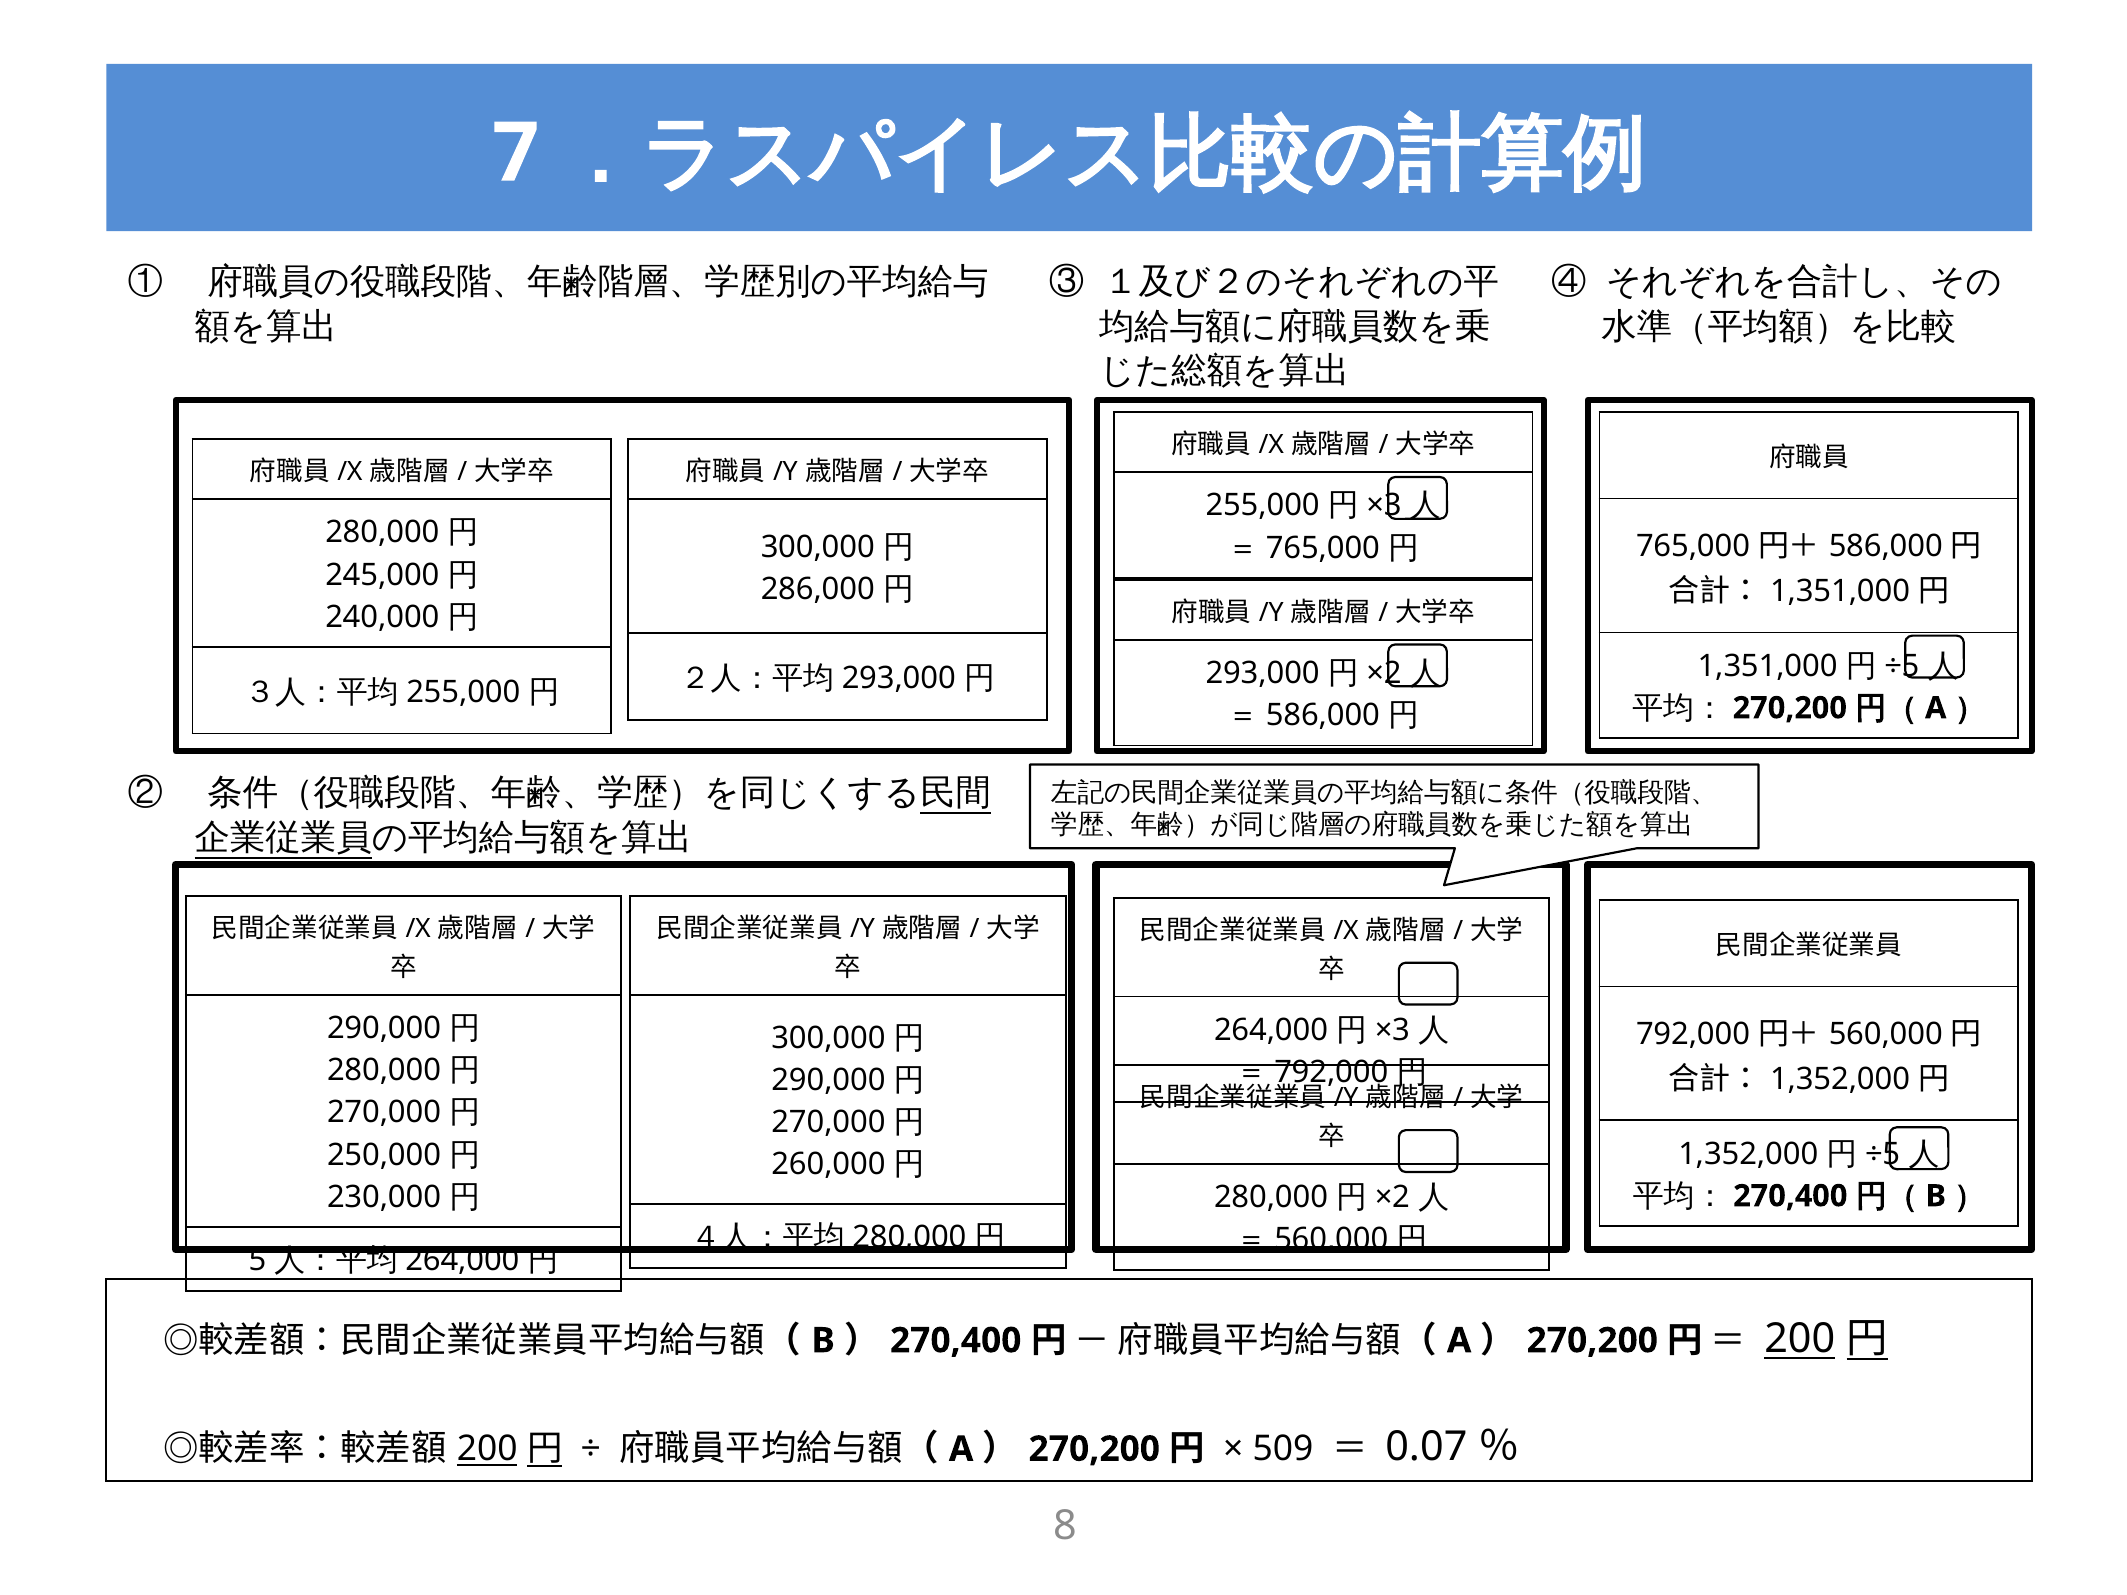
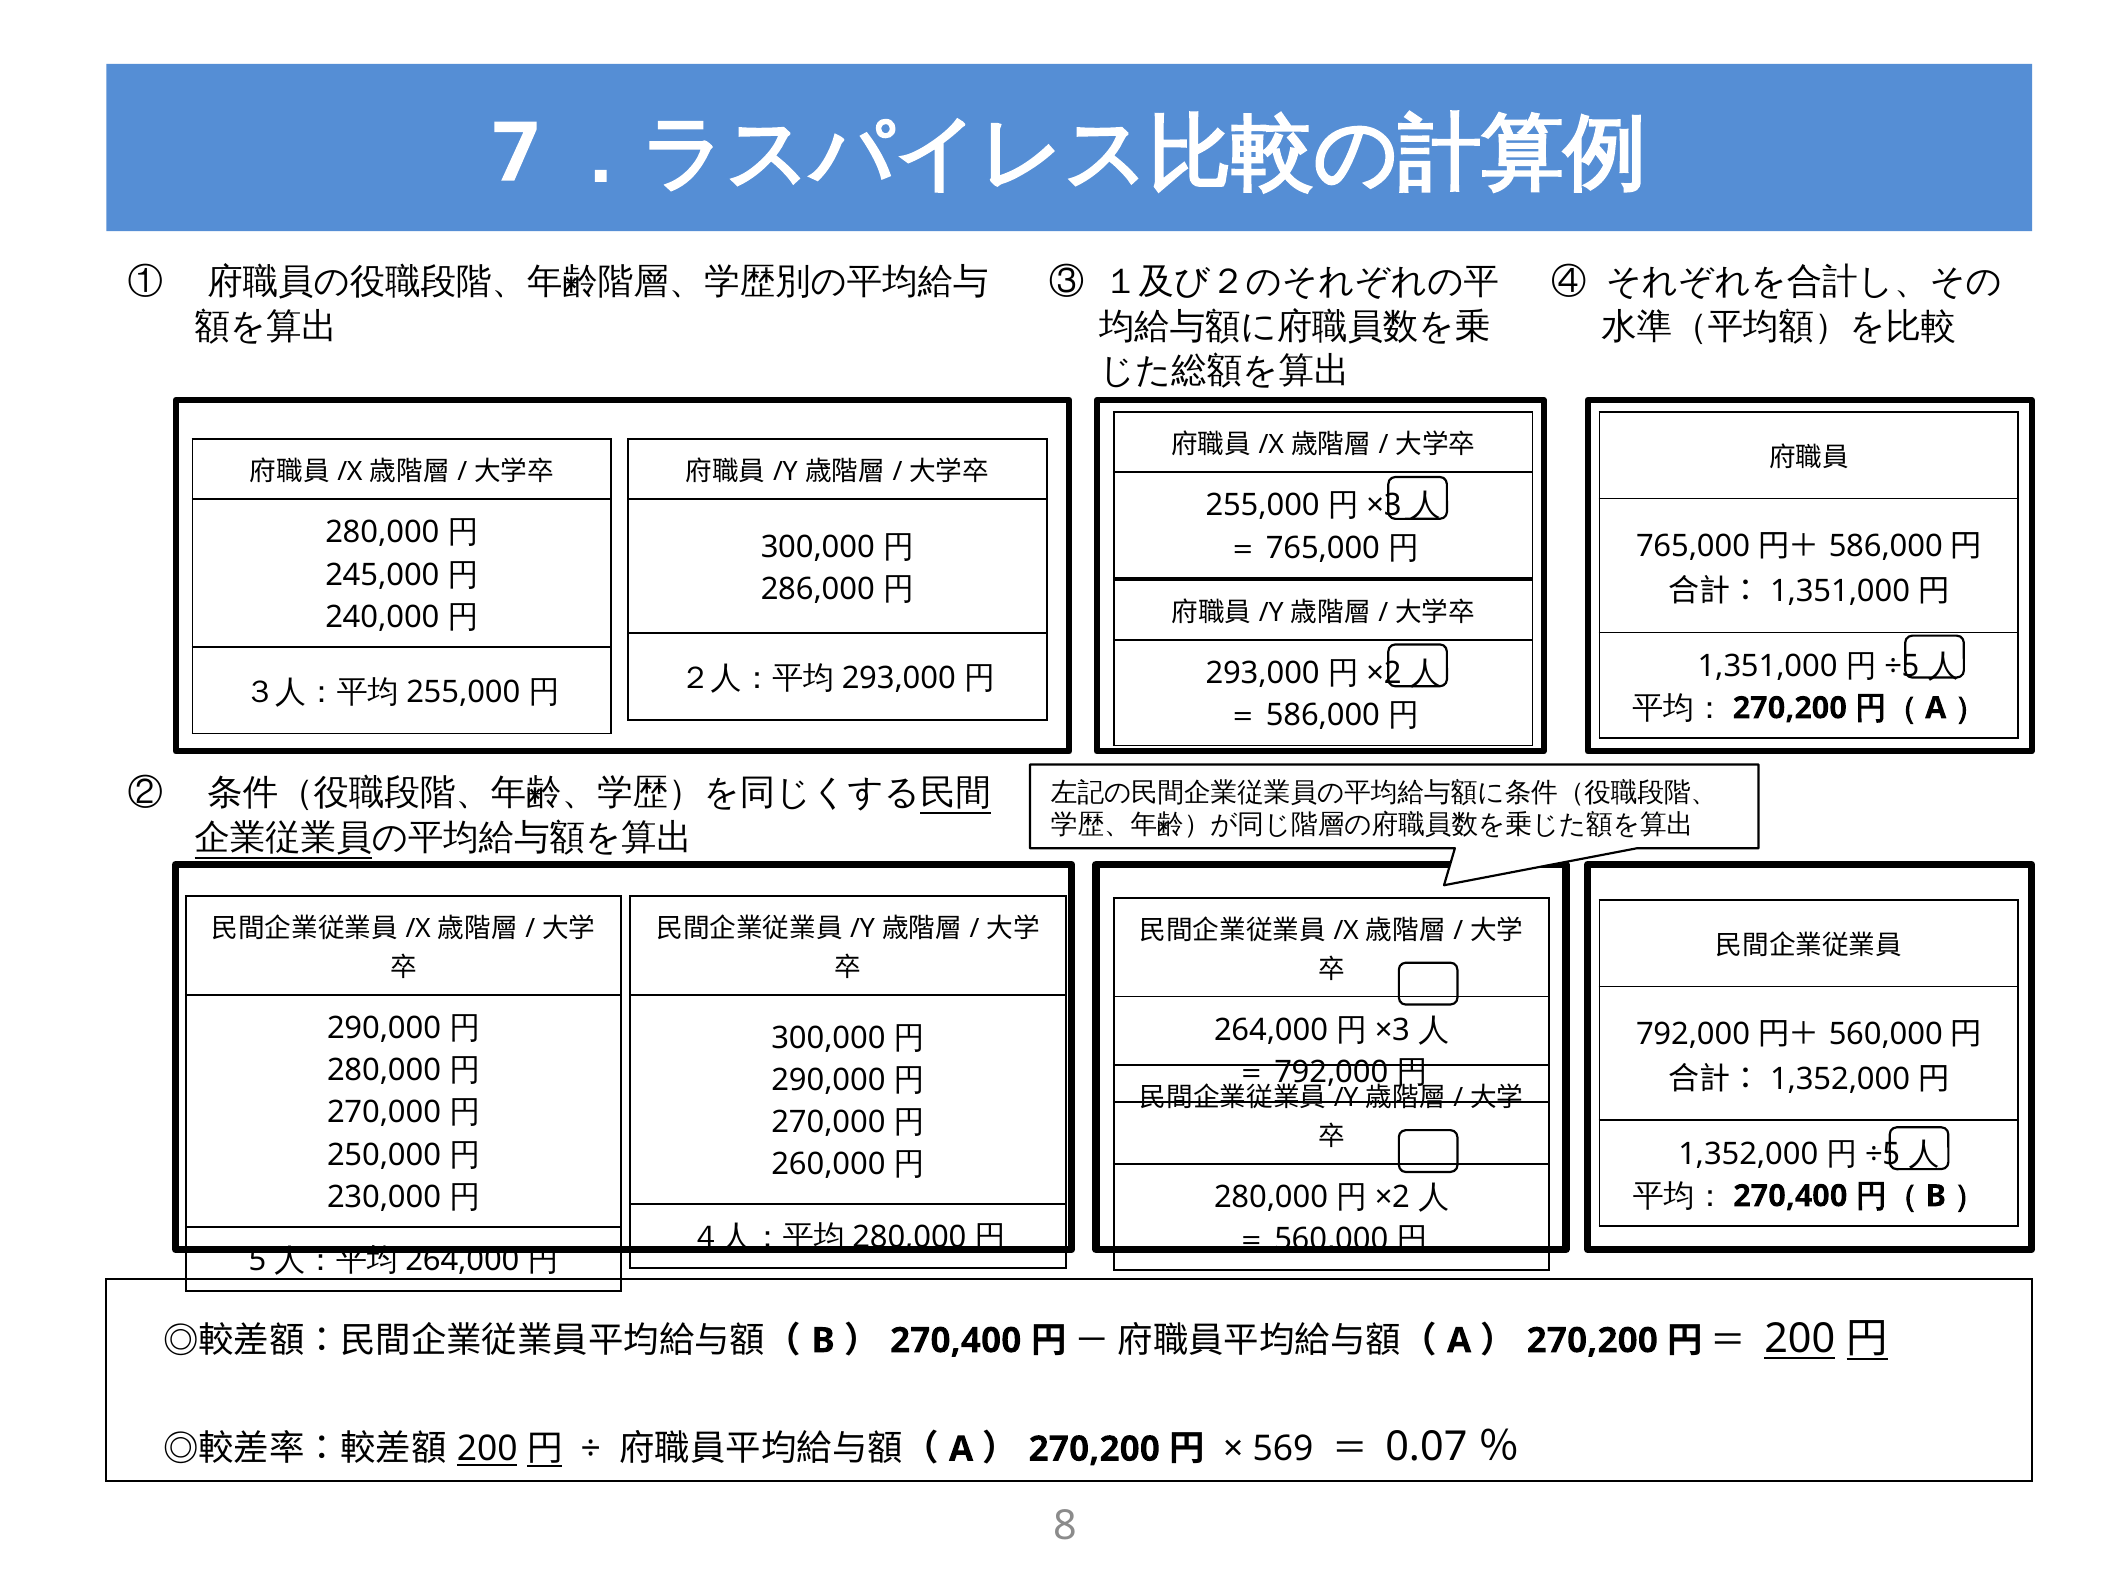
509: 509 -> 569
